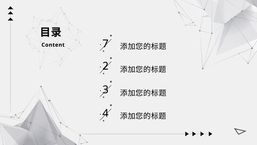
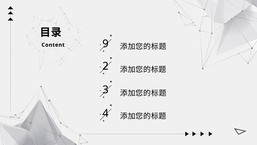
7: 7 -> 9
